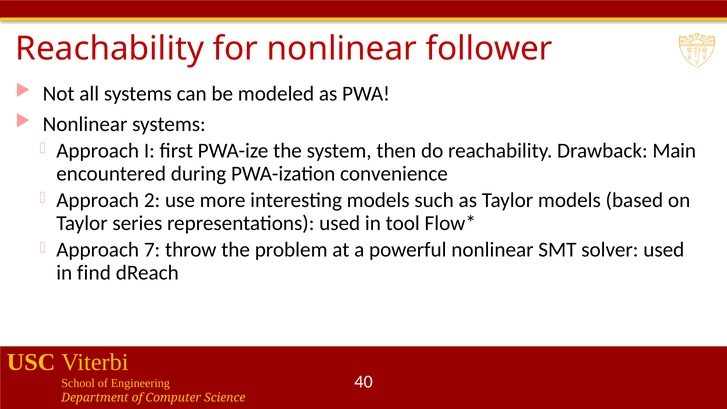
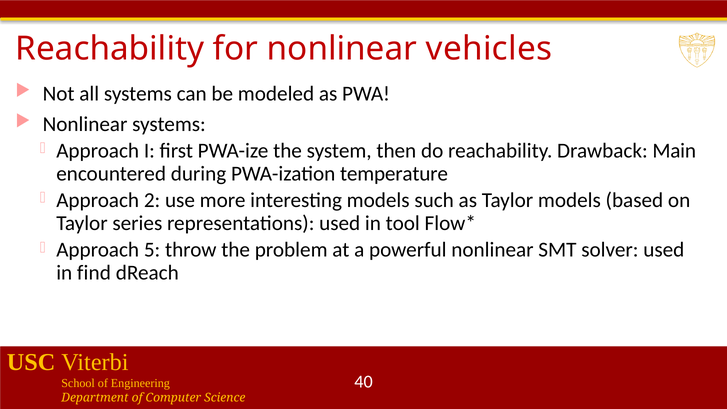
follower: follower -> vehicles
convenience: convenience -> temperature
7: 7 -> 5
